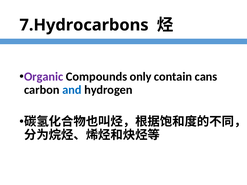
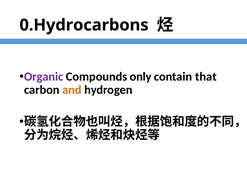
7.Hydrocarbons: 7.Hydrocarbons -> 0.Hydrocarbons
cans: cans -> that
and colour: blue -> orange
